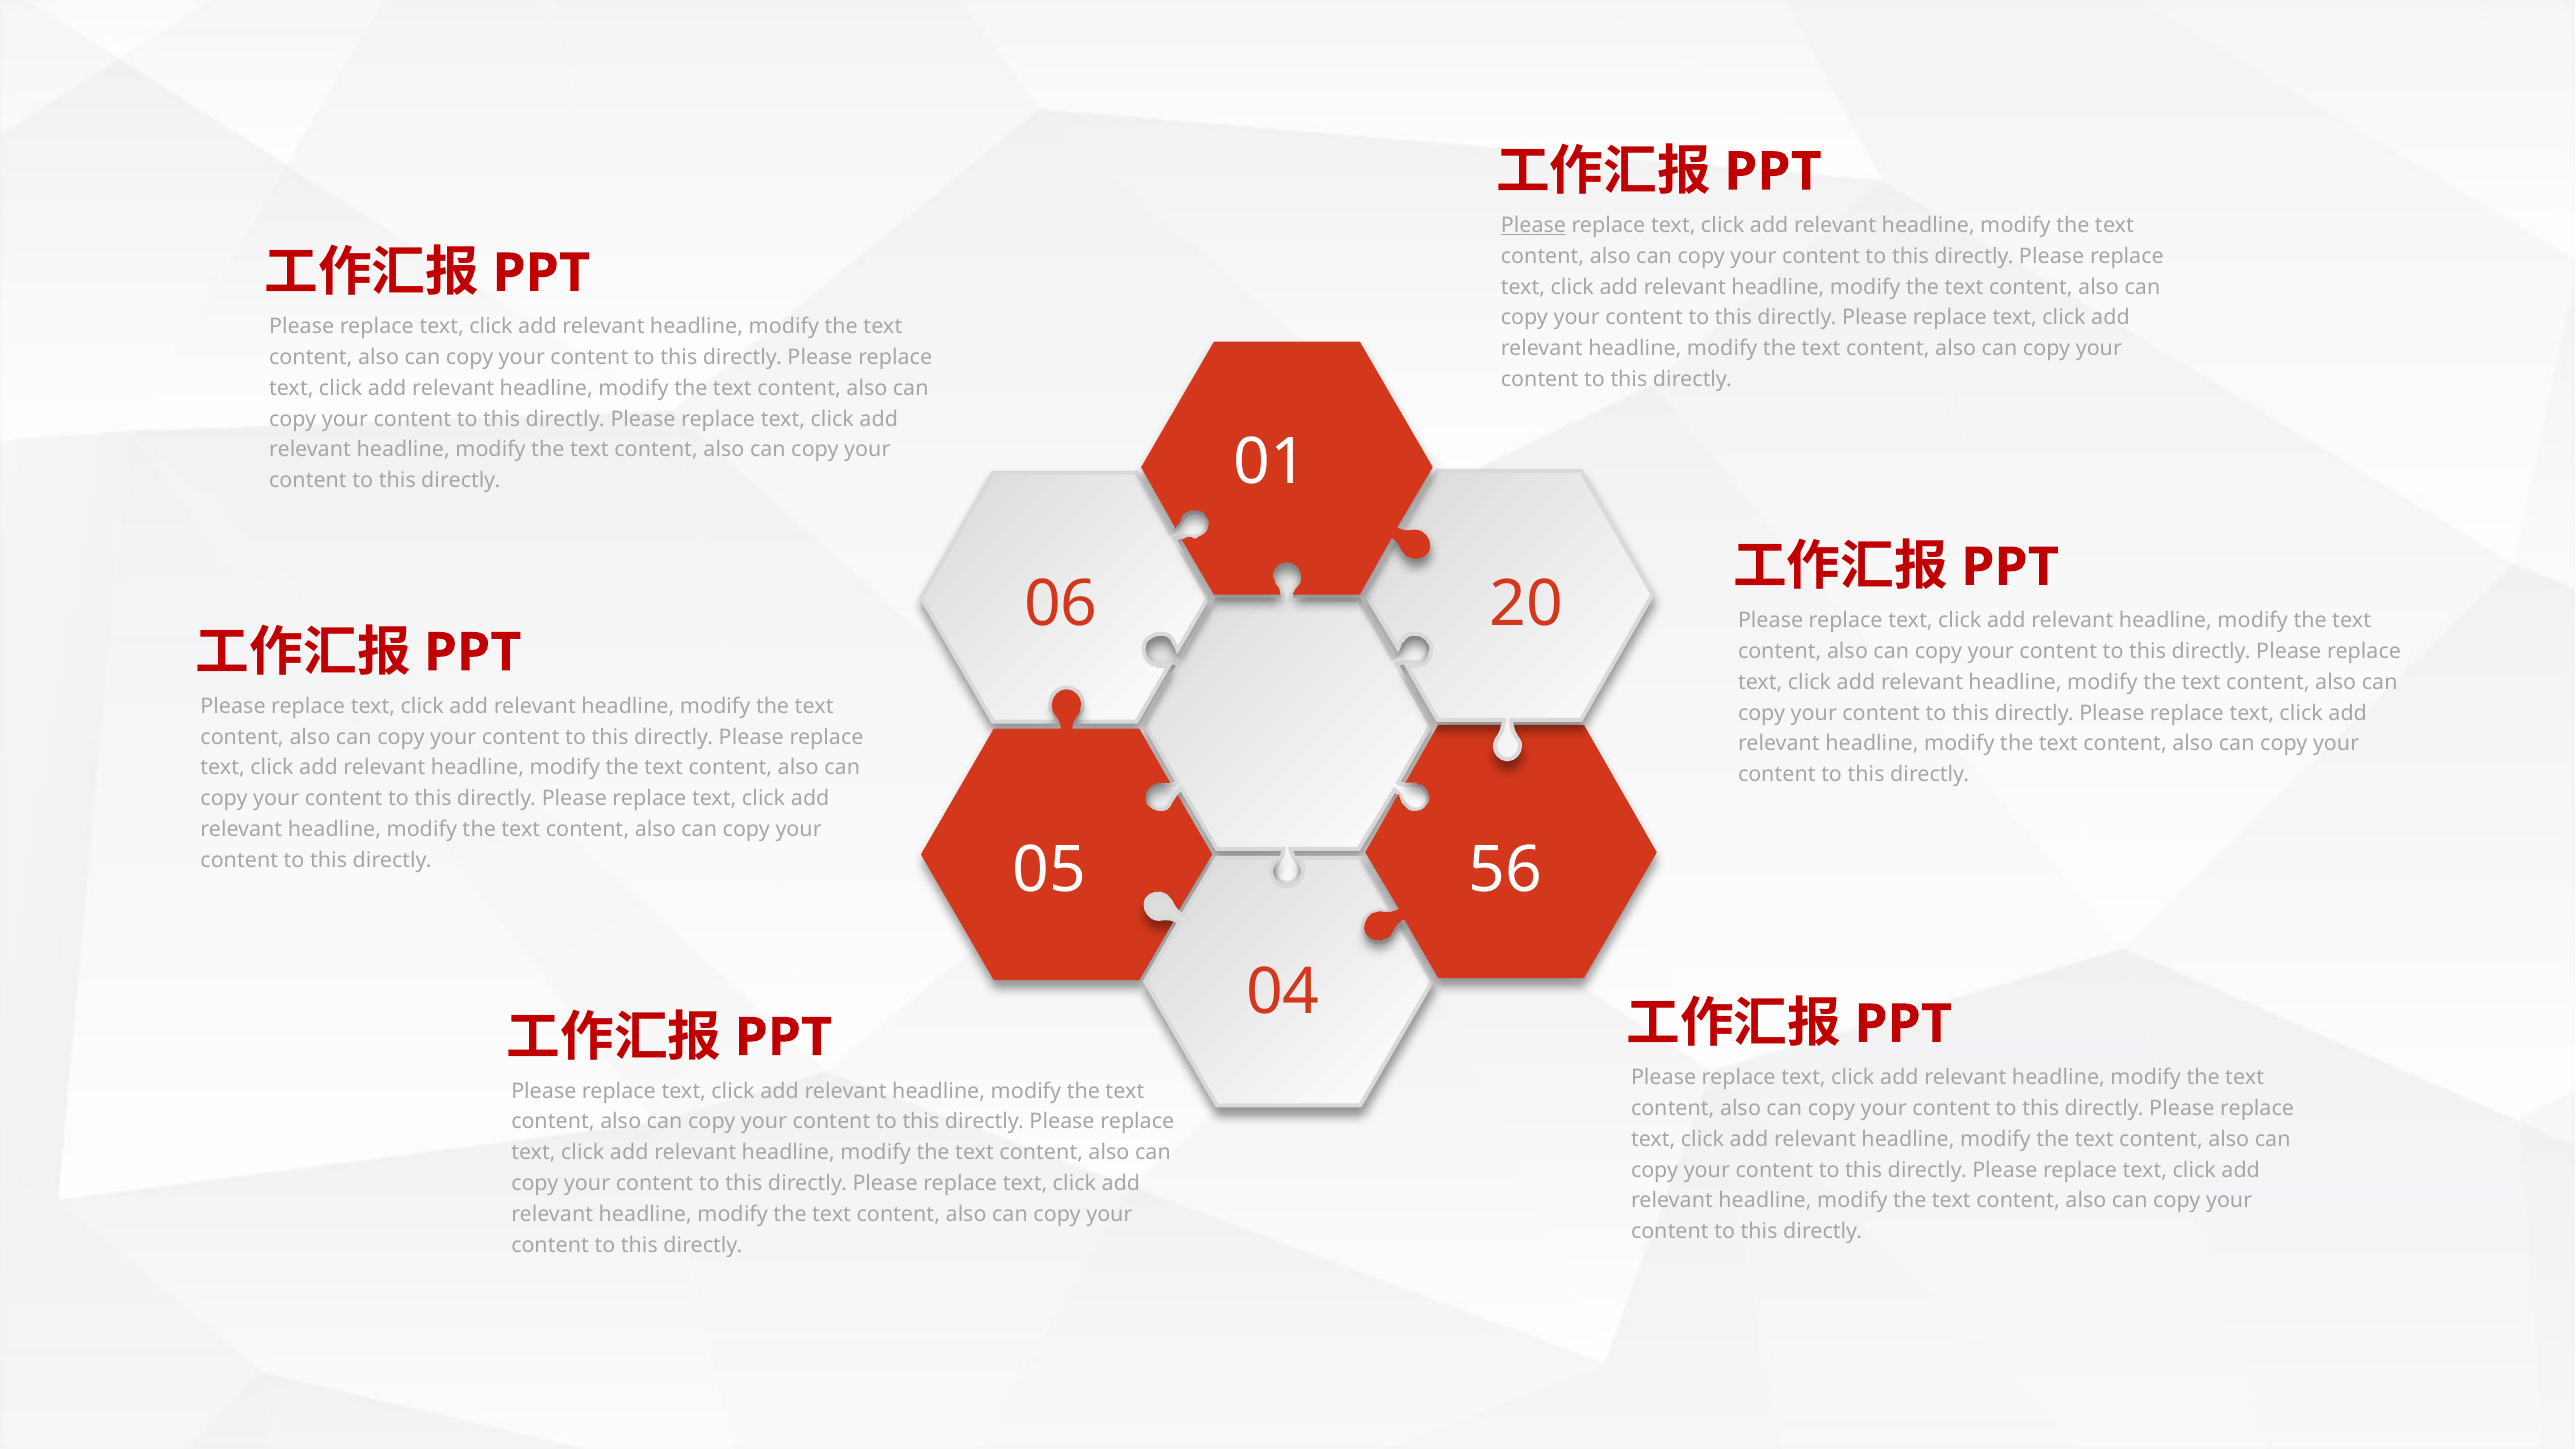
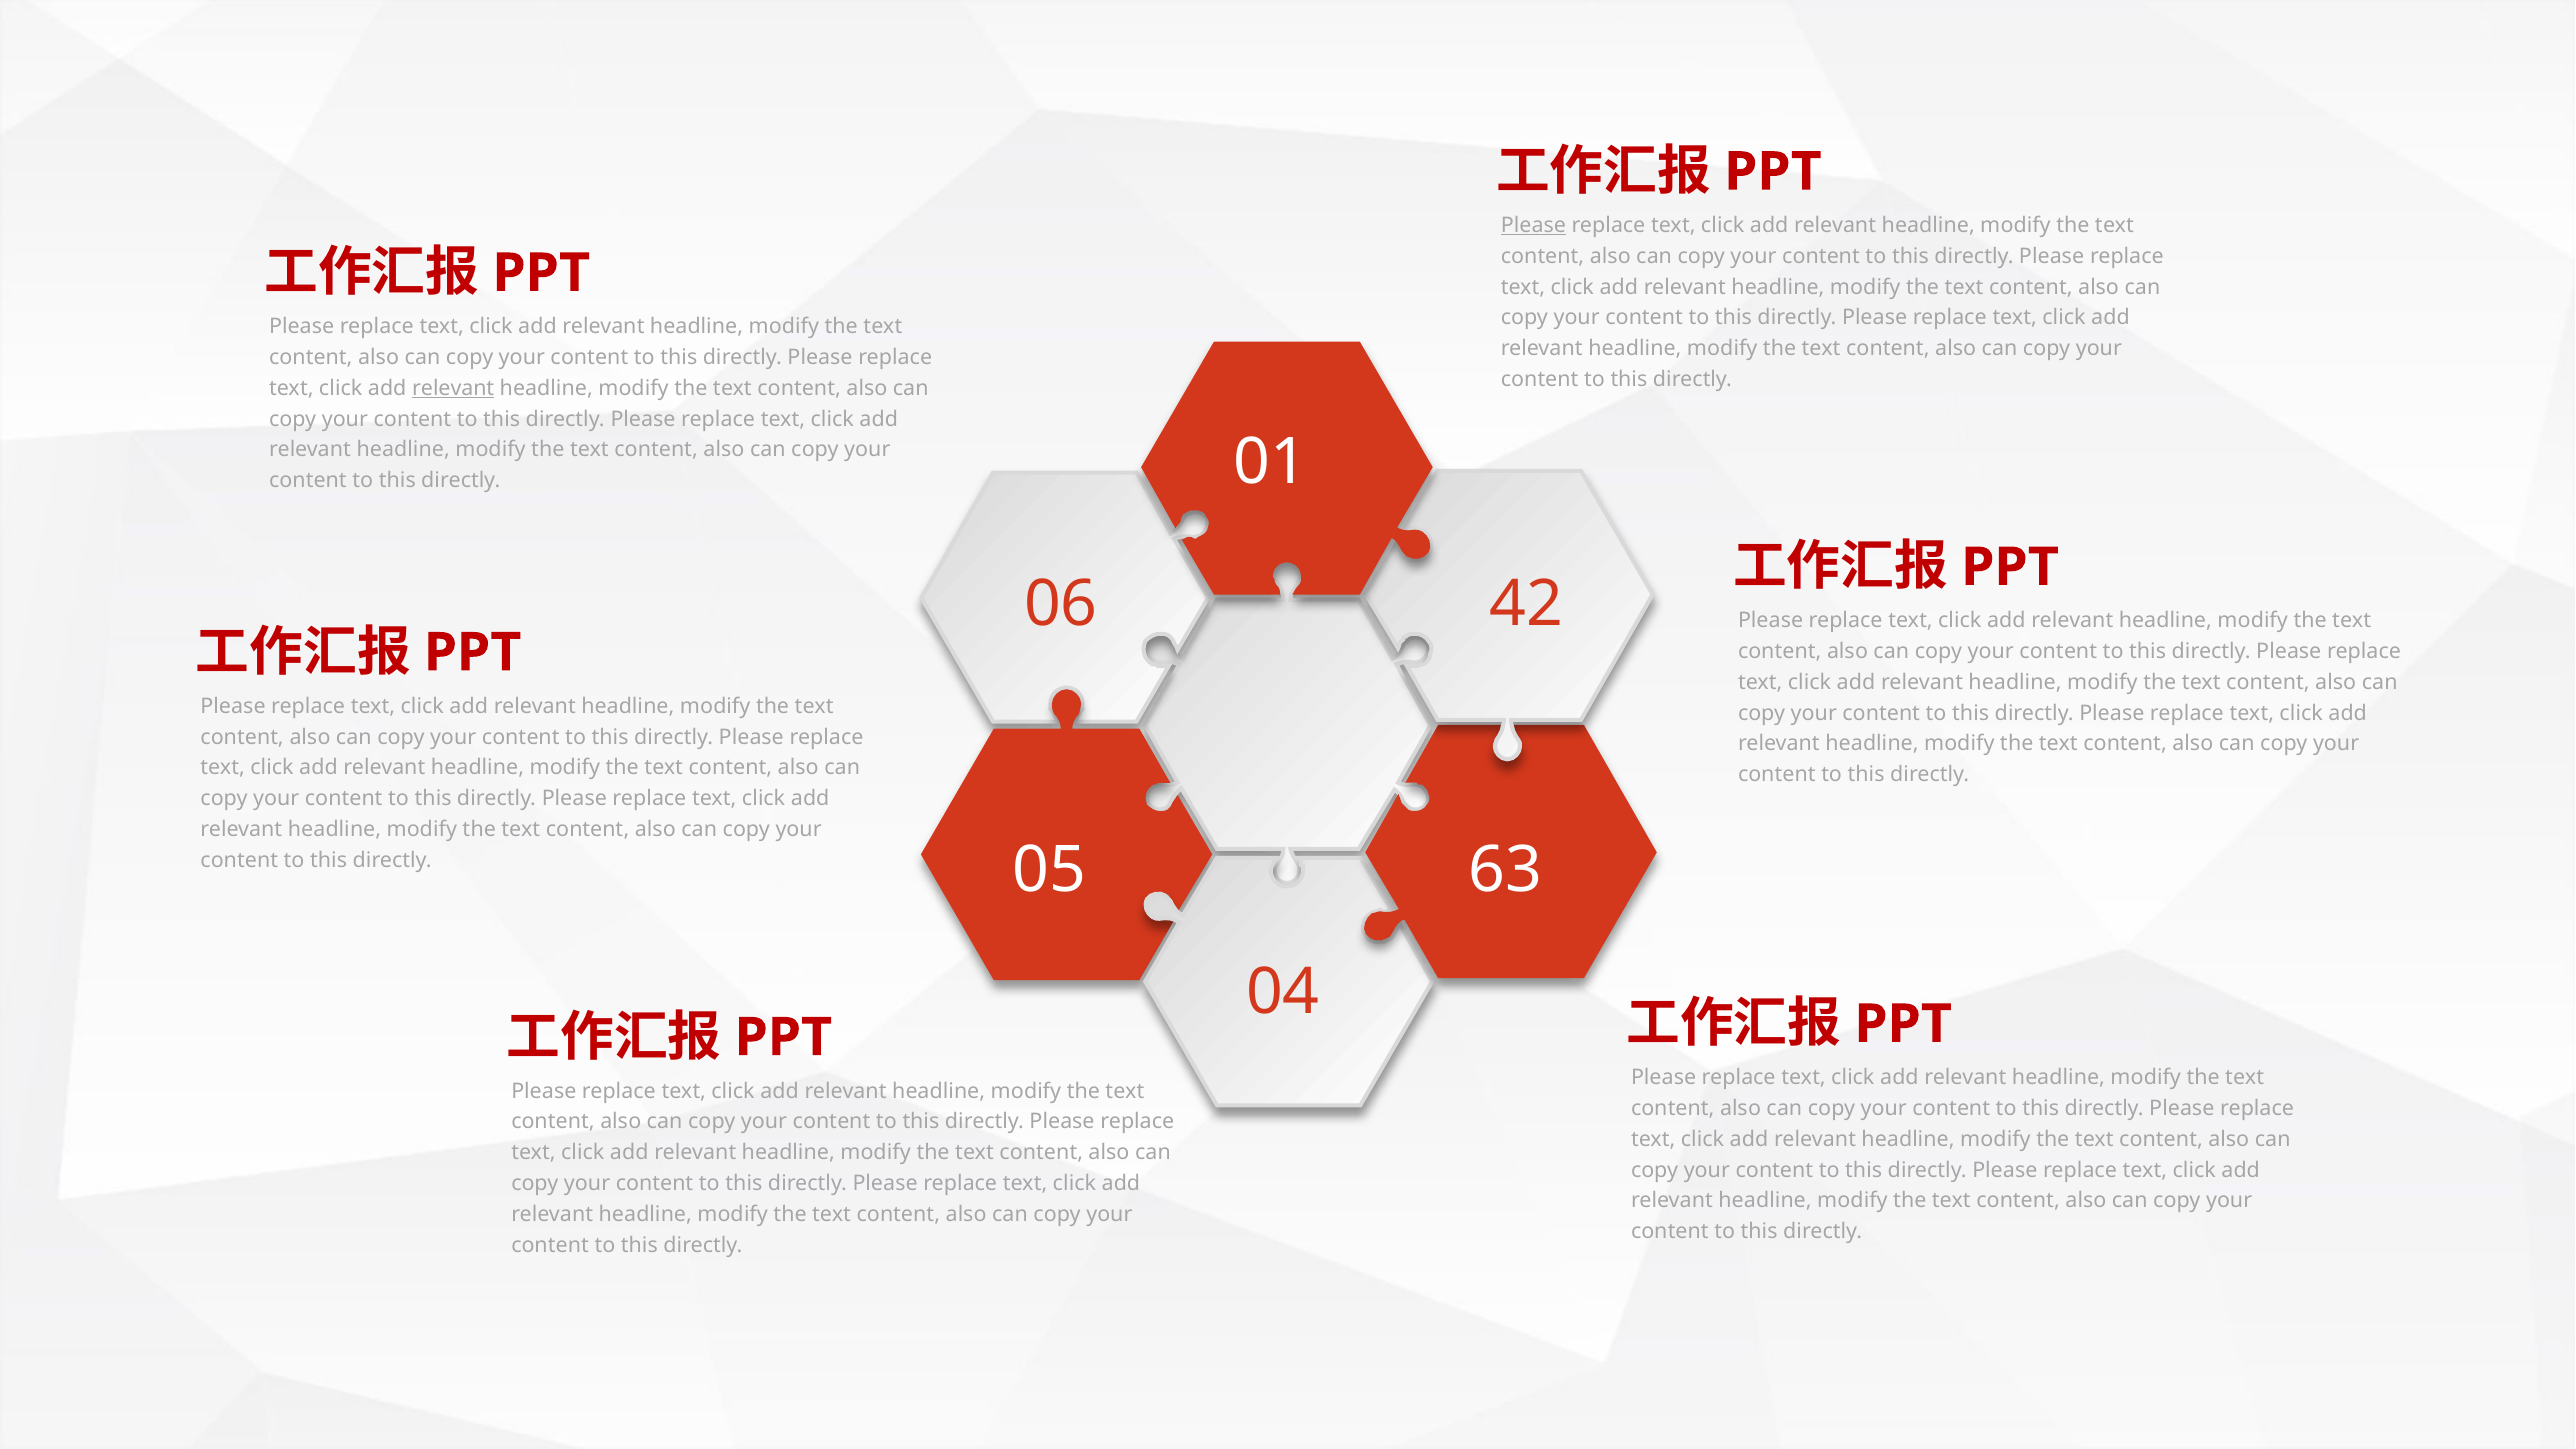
relevant at (453, 388) underline: none -> present
20: 20 -> 42
56: 56 -> 63
